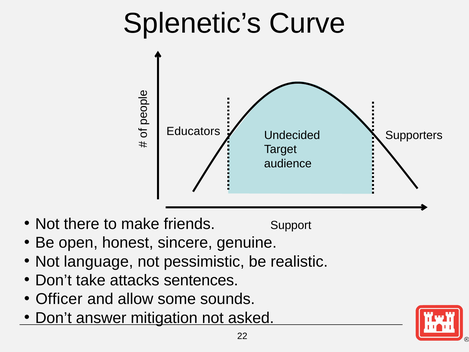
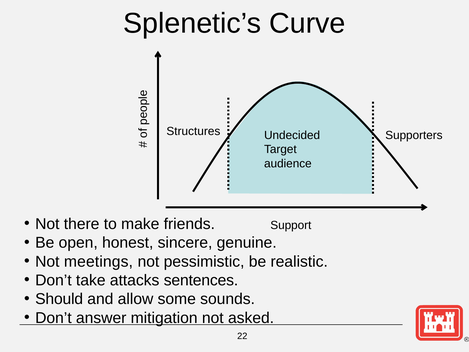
Educators: Educators -> Structures
language: language -> meetings
Officer: Officer -> Should
